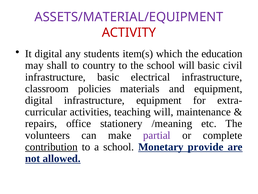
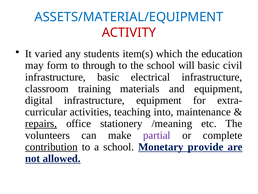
ASSETS/MATERIAL/EQUIPMENT colour: purple -> blue
It digital: digital -> varied
shall: shall -> form
country: country -> through
policies: policies -> training
teaching will: will -> into
repairs underline: none -> present
